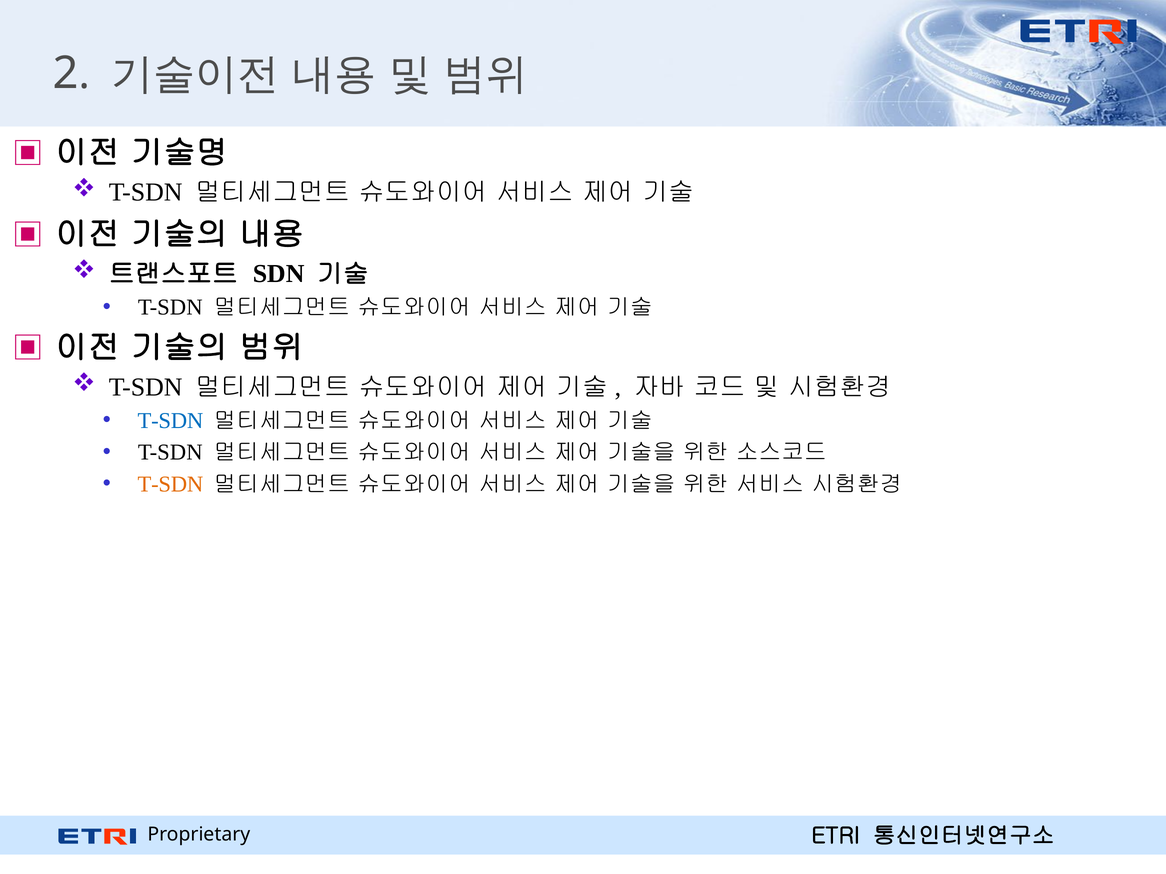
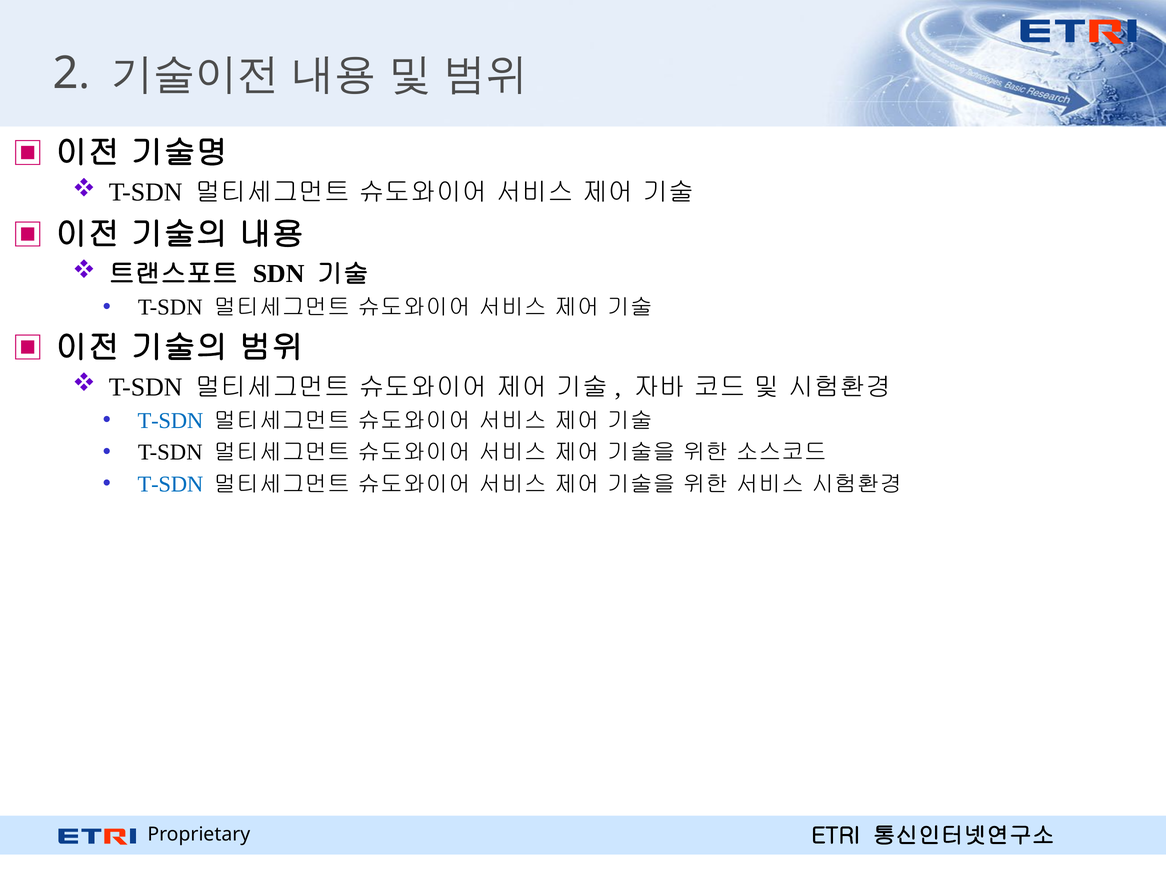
T-SDN at (170, 484) colour: orange -> blue
